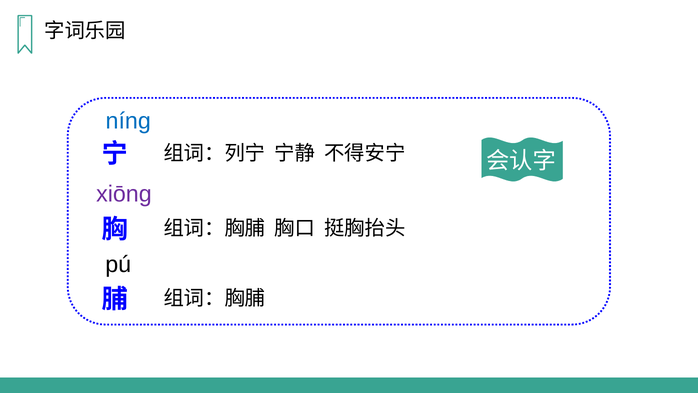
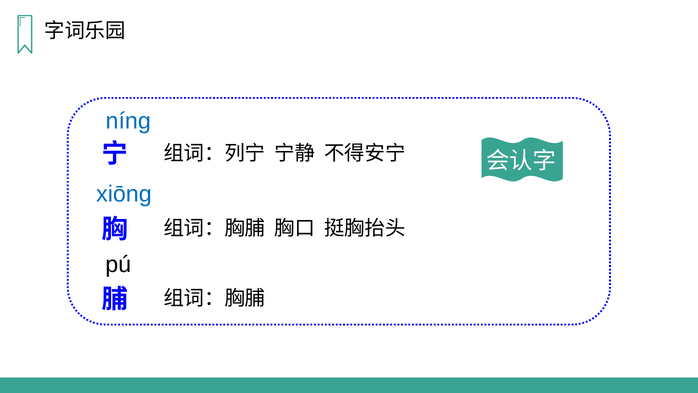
xiōnɡ colour: purple -> blue
